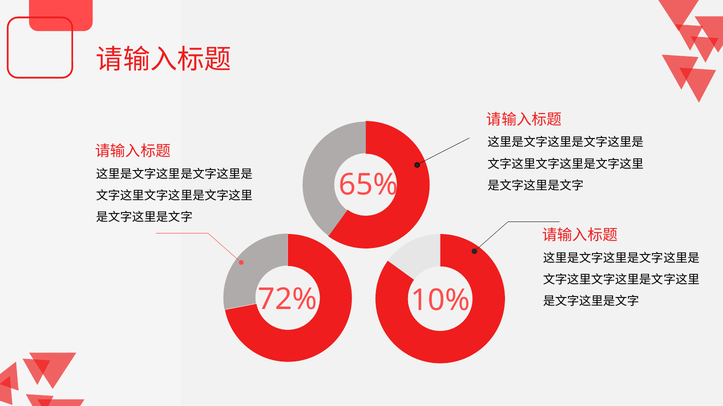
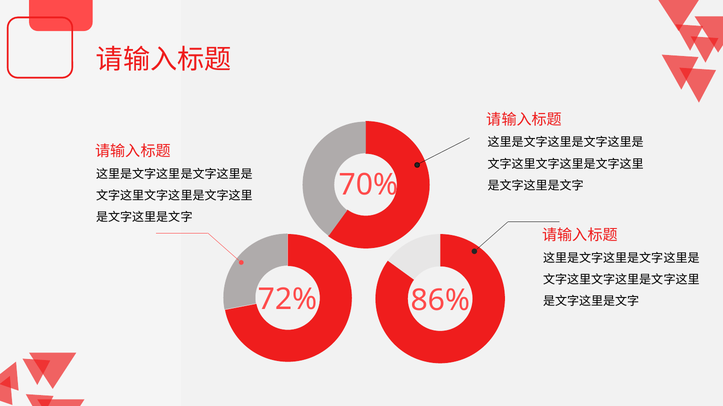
65%: 65% -> 70%
10%: 10% -> 86%
